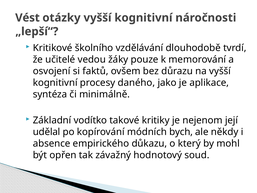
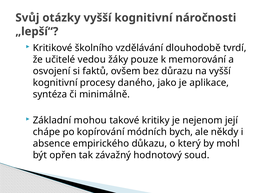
Vést: Vést -> Svůj
vodítko: vodítko -> mohou
udělal: udělal -> chápe
